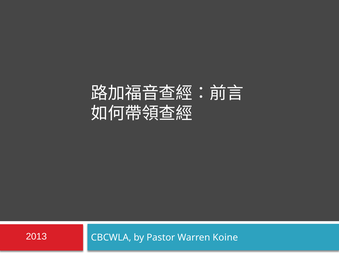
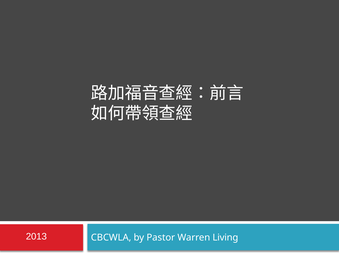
Koine: Koine -> Living
